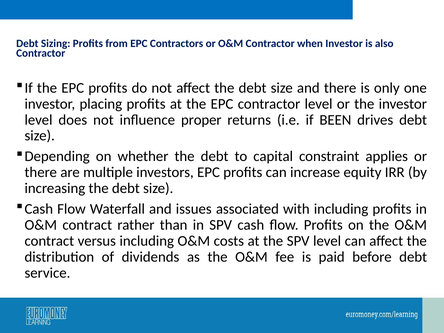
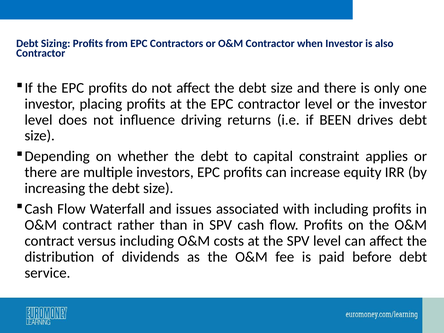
proper: proper -> driving
